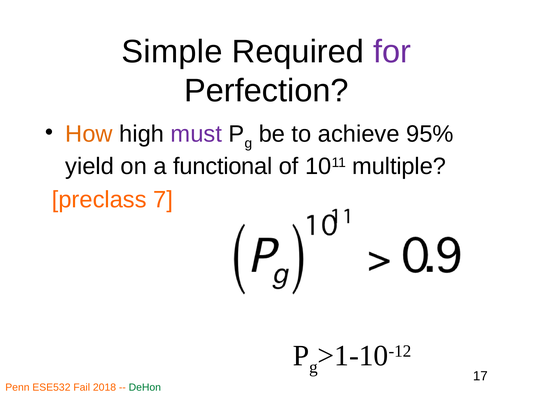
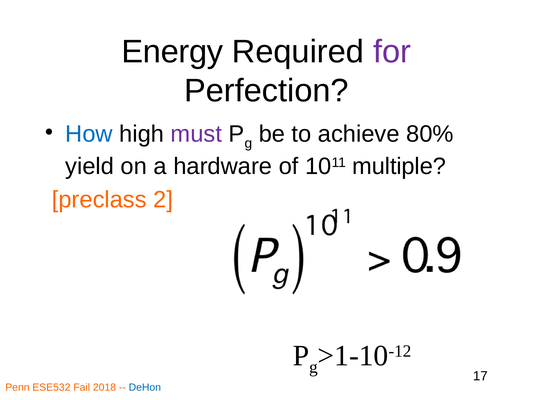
Simple: Simple -> Energy
How colour: orange -> blue
95%: 95% -> 80%
functional: functional -> hardware
7: 7 -> 2
DeHon colour: green -> blue
